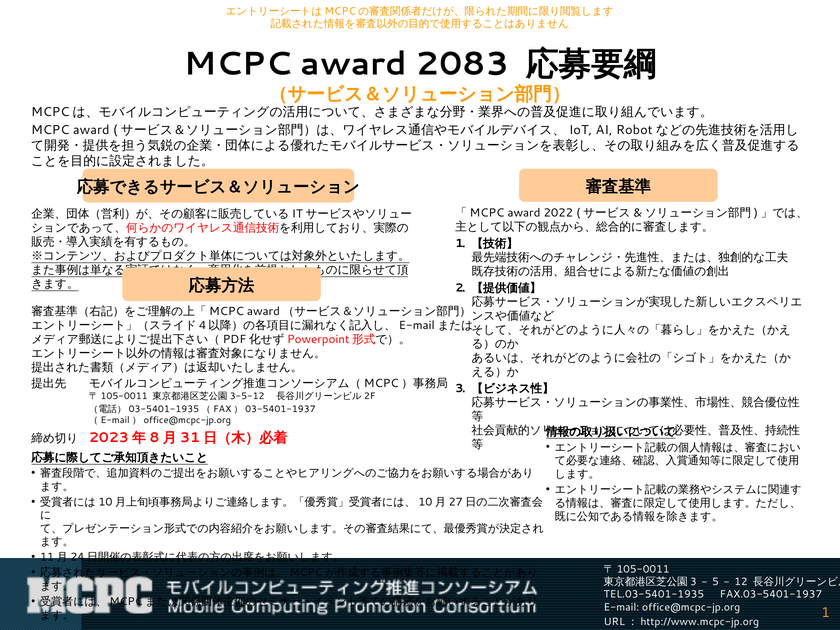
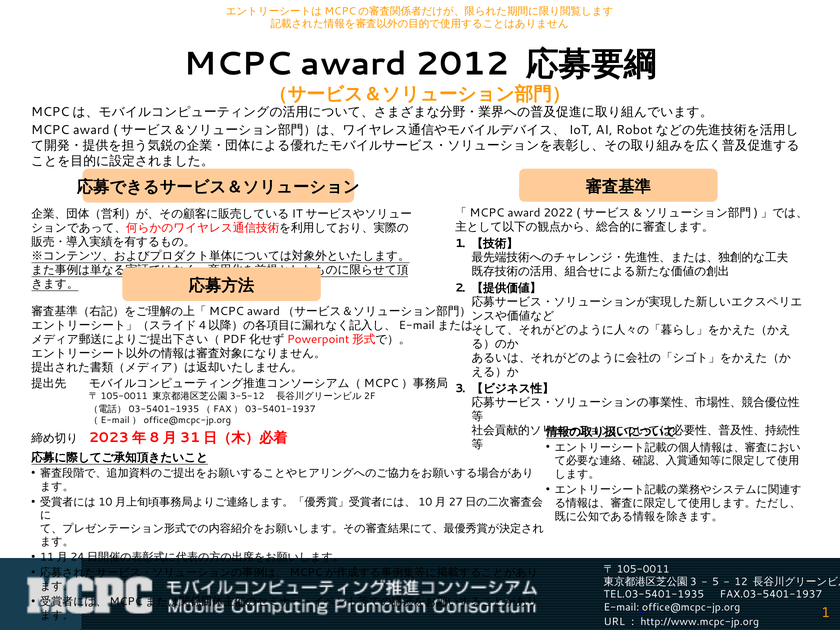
2083: 2083 -> 2012
